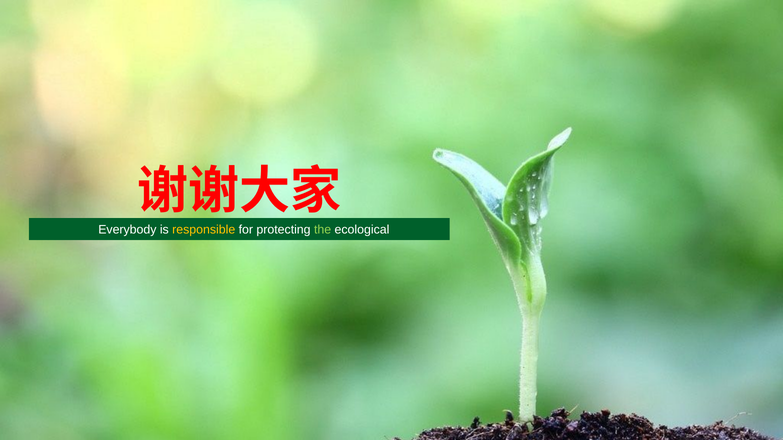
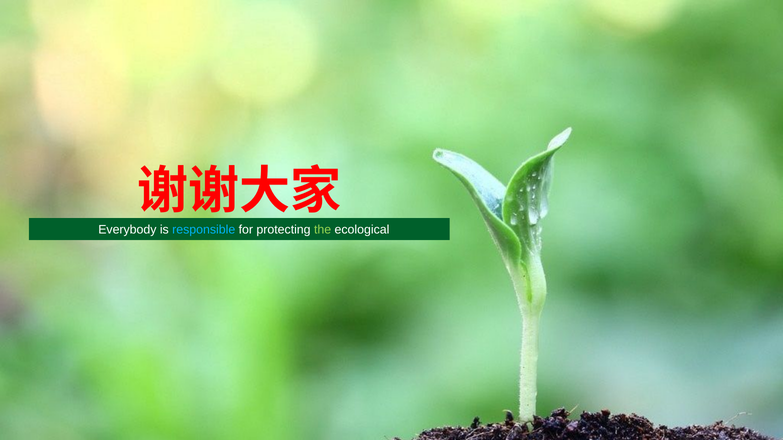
responsible colour: yellow -> light blue
